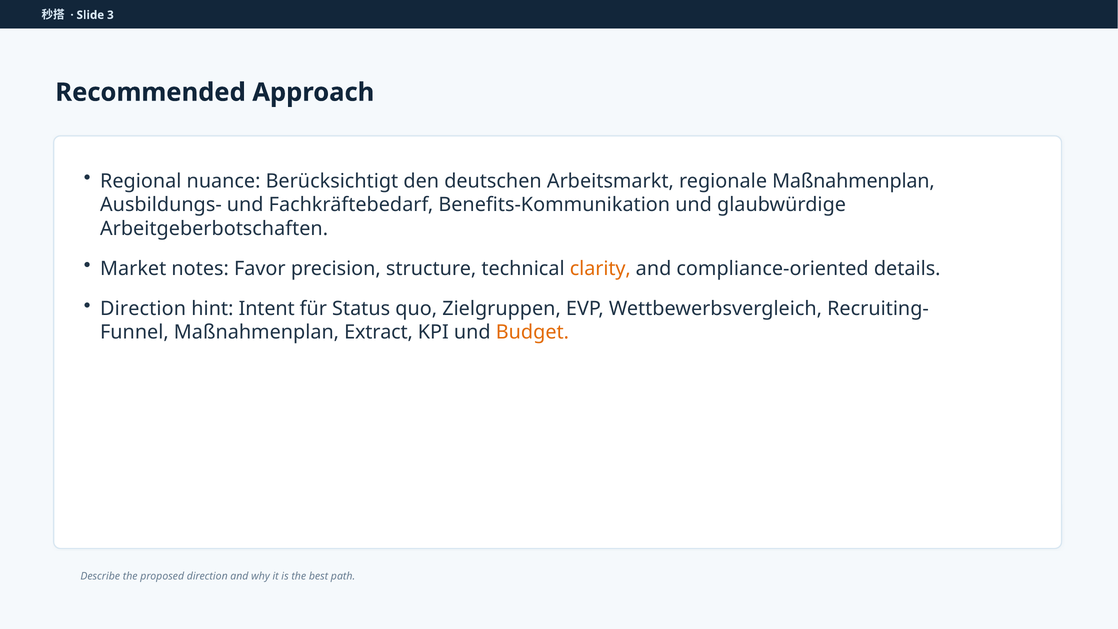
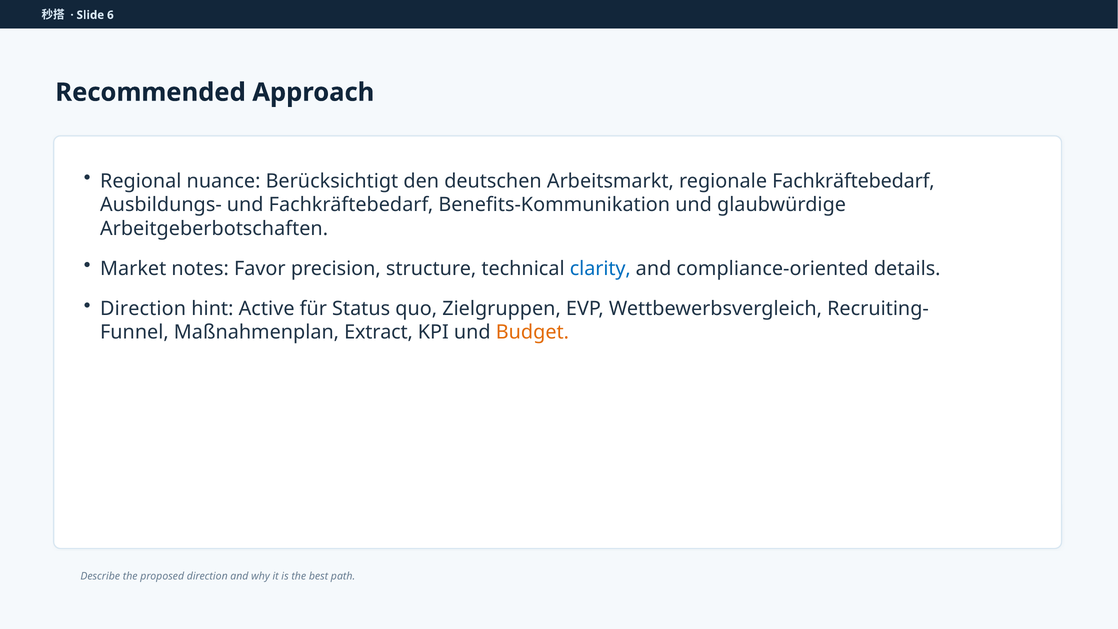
3: 3 -> 6
regionale Maßnahmenplan: Maßnahmenplan -> Fachkräftebedarf
clarity colour: orange -> blue
Intent: Intent -> Active
